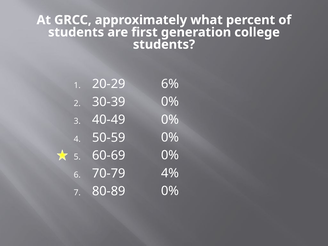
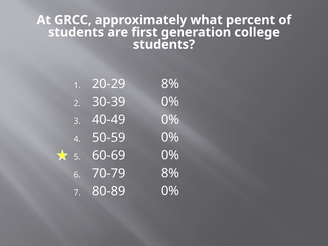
6% at (170, 84): 6% -> 8%
4% at (170, 173): 4% -> 8%
